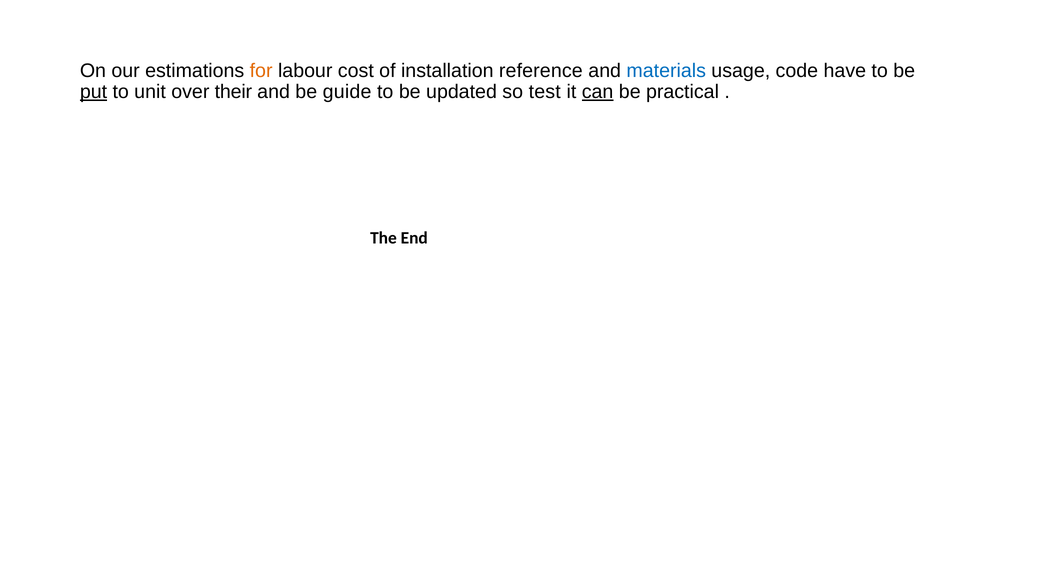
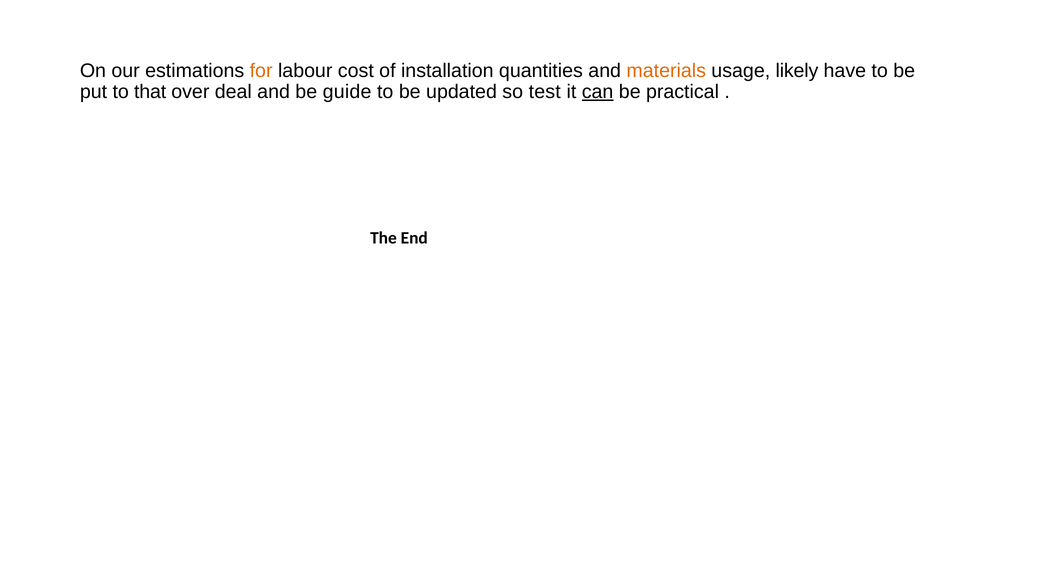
reference: reference -> quantities
materials colour: blue -> orange
code: code -> likely
put underline: present -> none
unit: unit -> that
their: their -> deal
